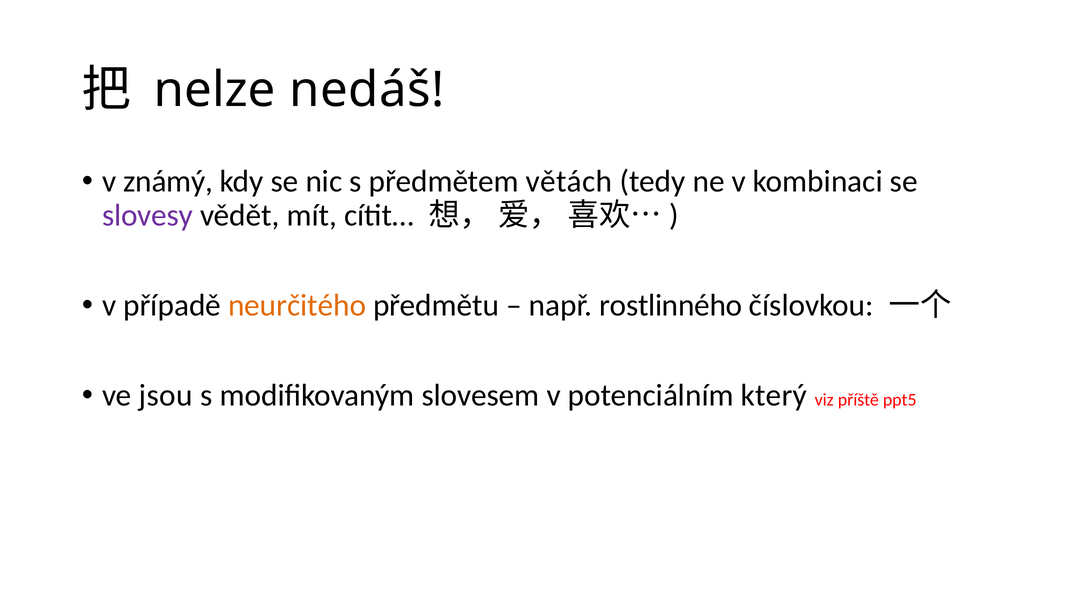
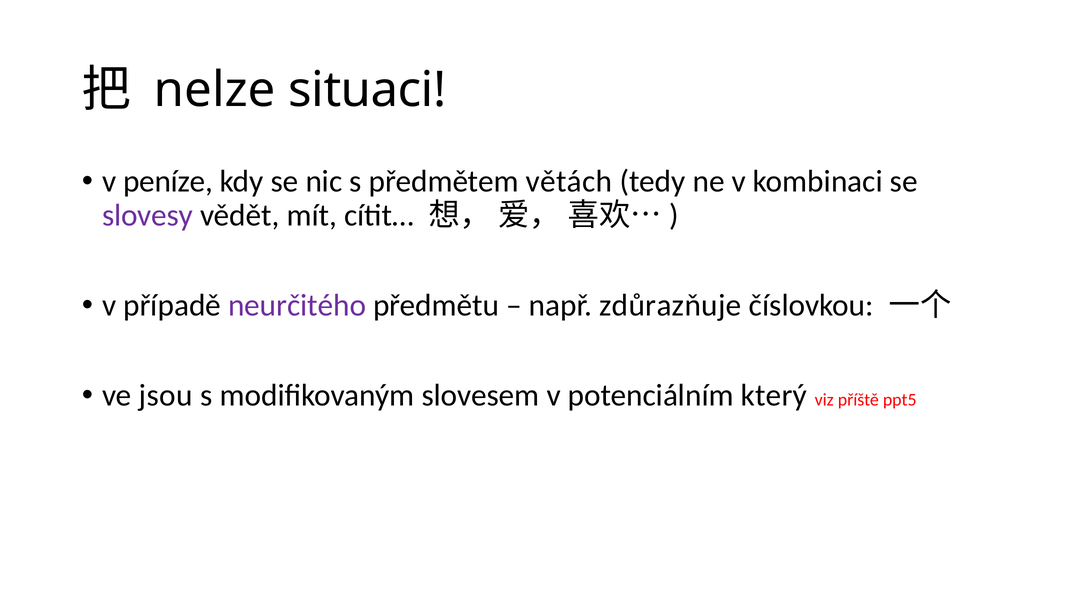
nedáš: nedáš -> situaci
známý: známý -> peníze
neurčitého colour: orange -> purple
rostlinného: rostlinného -> zdůrazňuje
